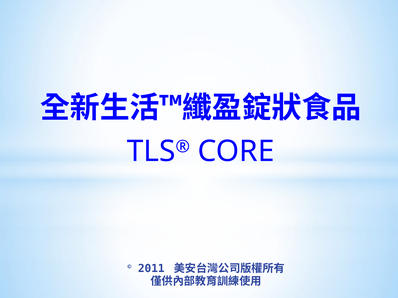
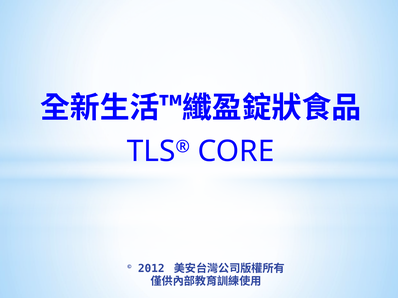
2011: 2011 -> 2012
